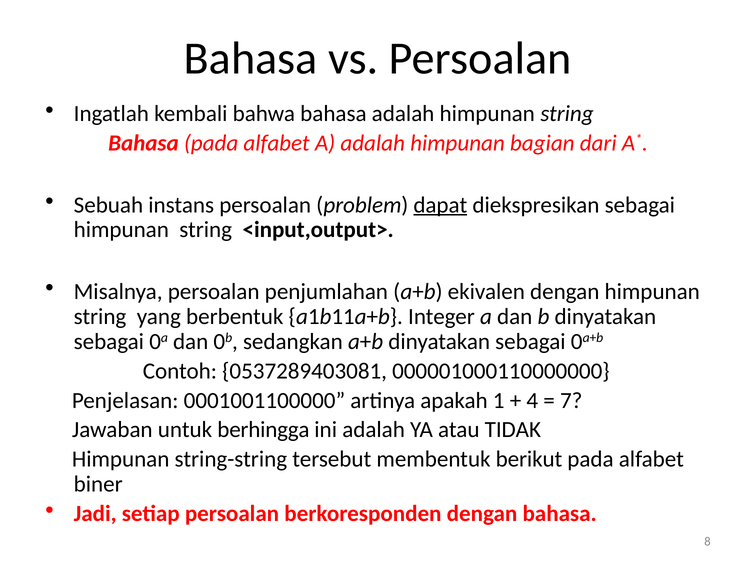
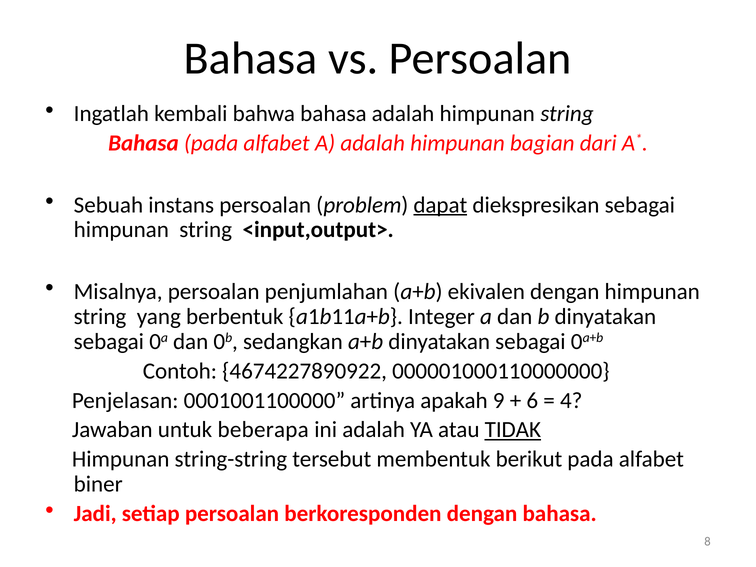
0537289403081: 0537289403081 -> 4674227890922
1: 1 -> 9
4: 4 -> 6
7: 7 -> 4
berhingga: berhingga -> beberapa
TIDAK underline: none -> present
